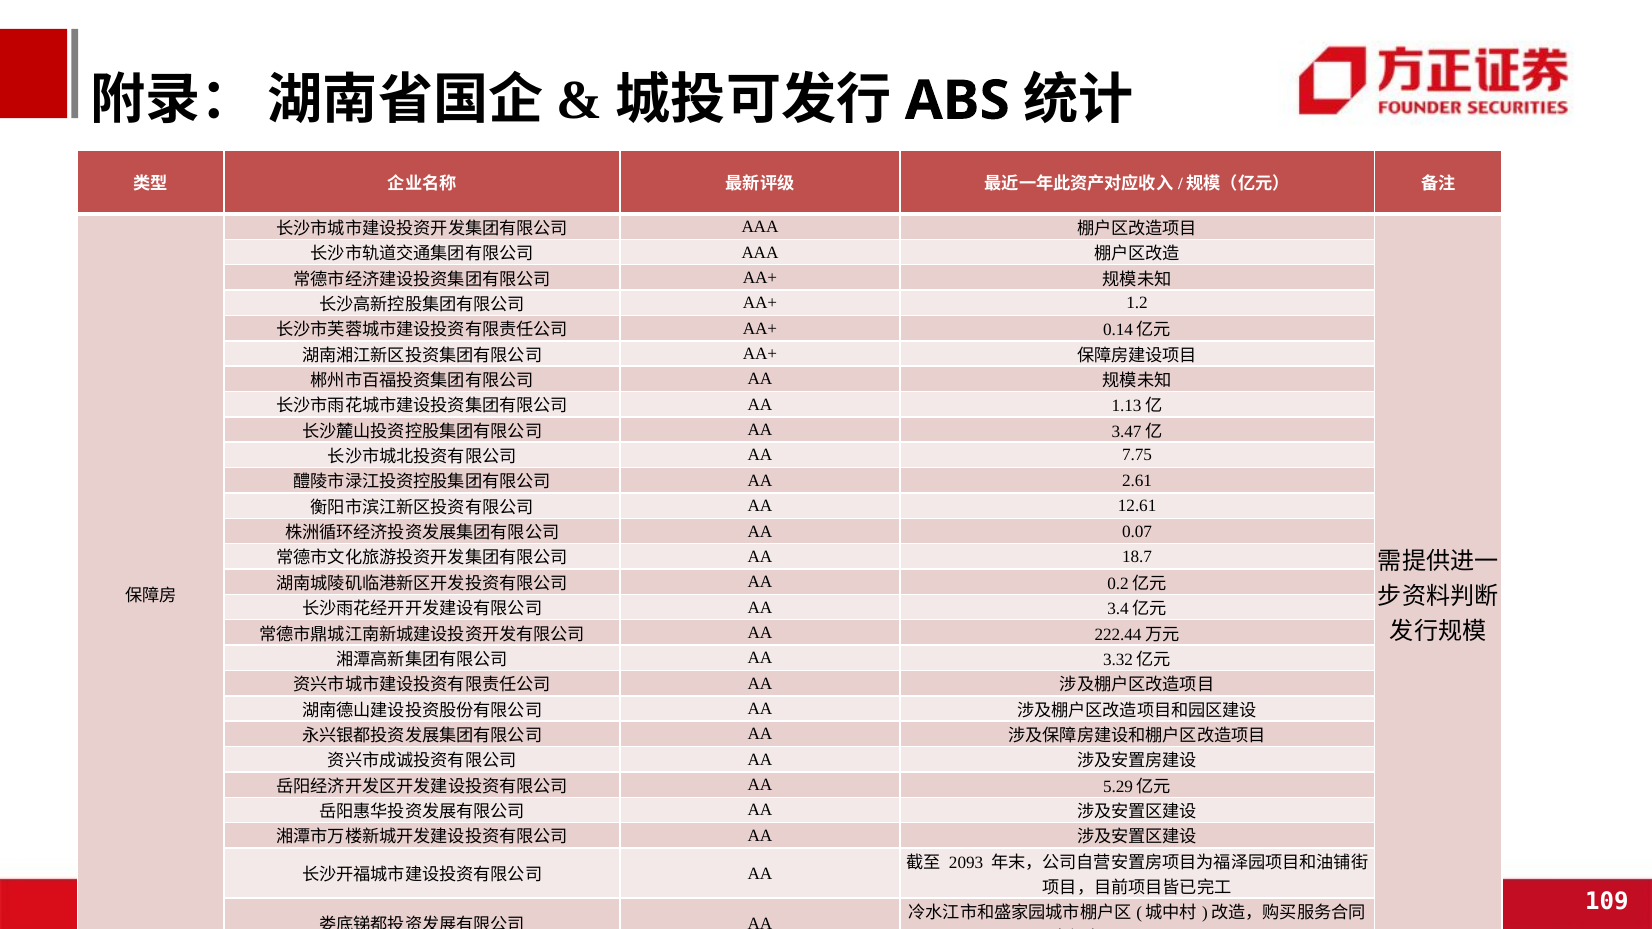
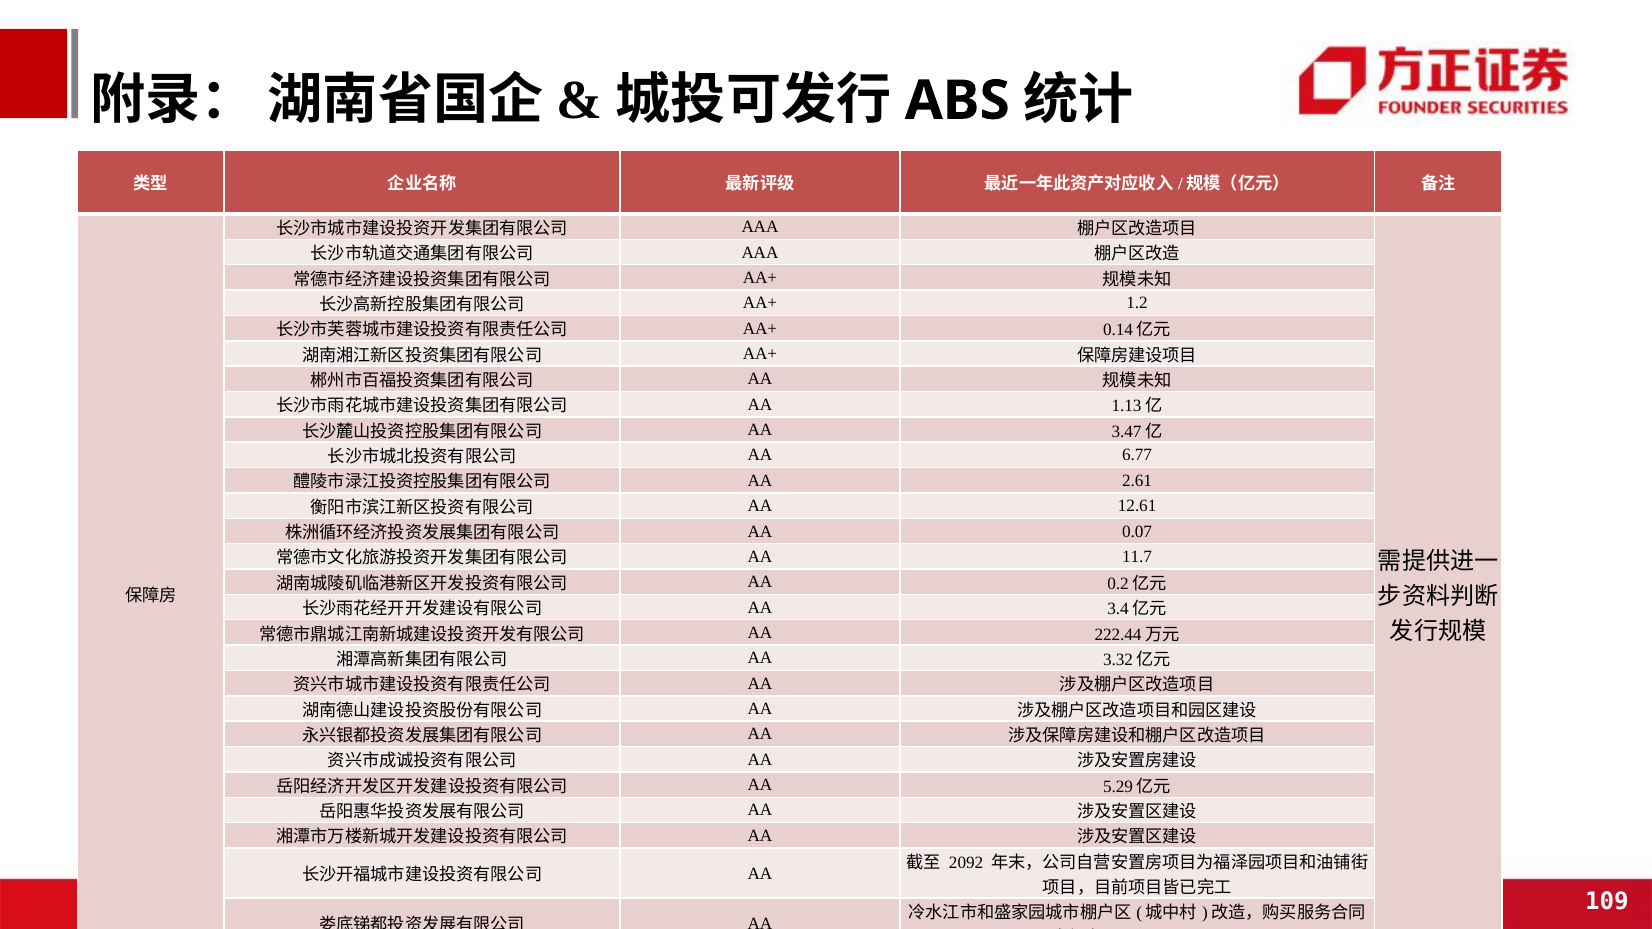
7.75: 7.75 -> 6.77
18.7: 18.7 -> 11.7
2093: 2093 -> 2092
